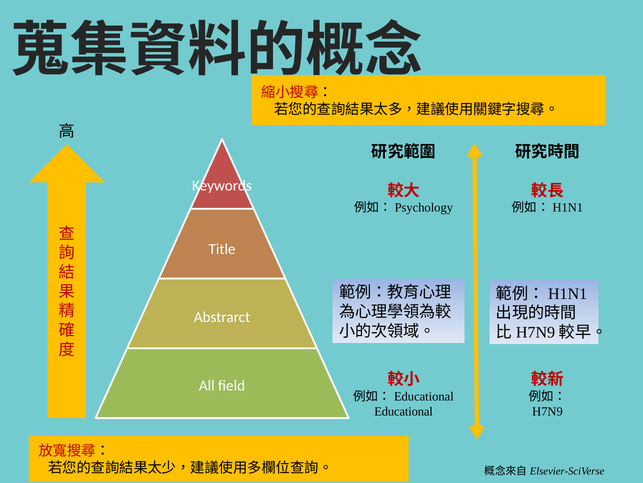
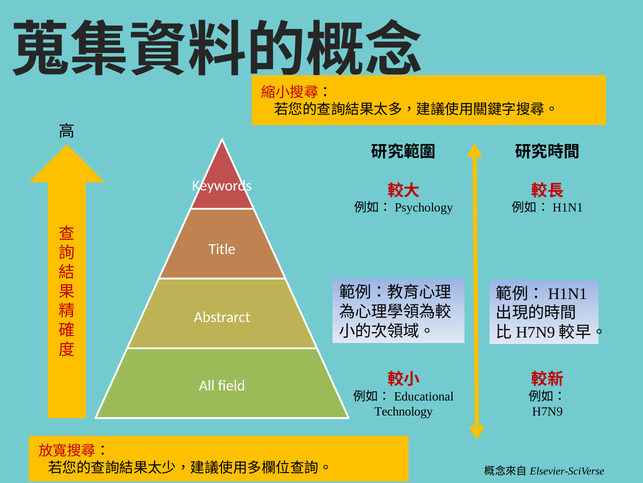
Educational: Educational -> Technology
